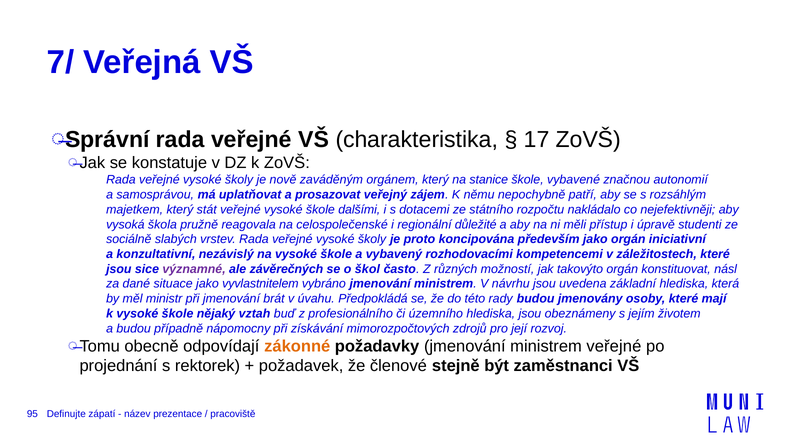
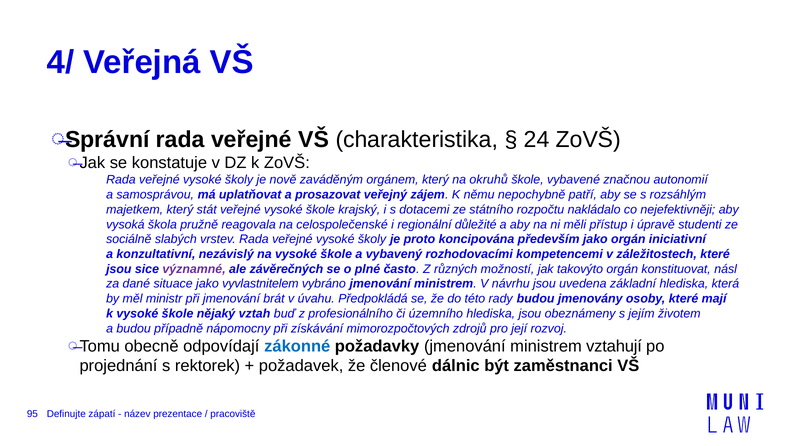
7/: 7/ -> 4/
17: 17 -> 24
stanice: stanice -> okruhů
dalšími: dalšími -> krajský
škol: škol -> plné
zákonné colour: orange -> blue
ministrem veřejné: veřejné -> vztahují
stejně: stejně -> dálnic
